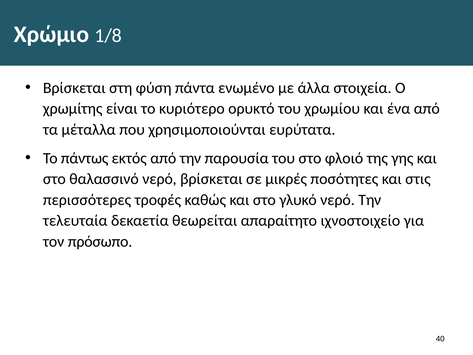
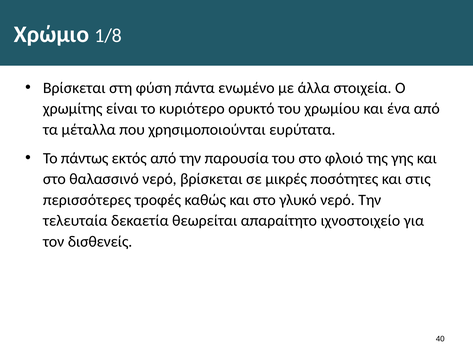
πρόσωπο: πρόσωπο -> δισθενείς
